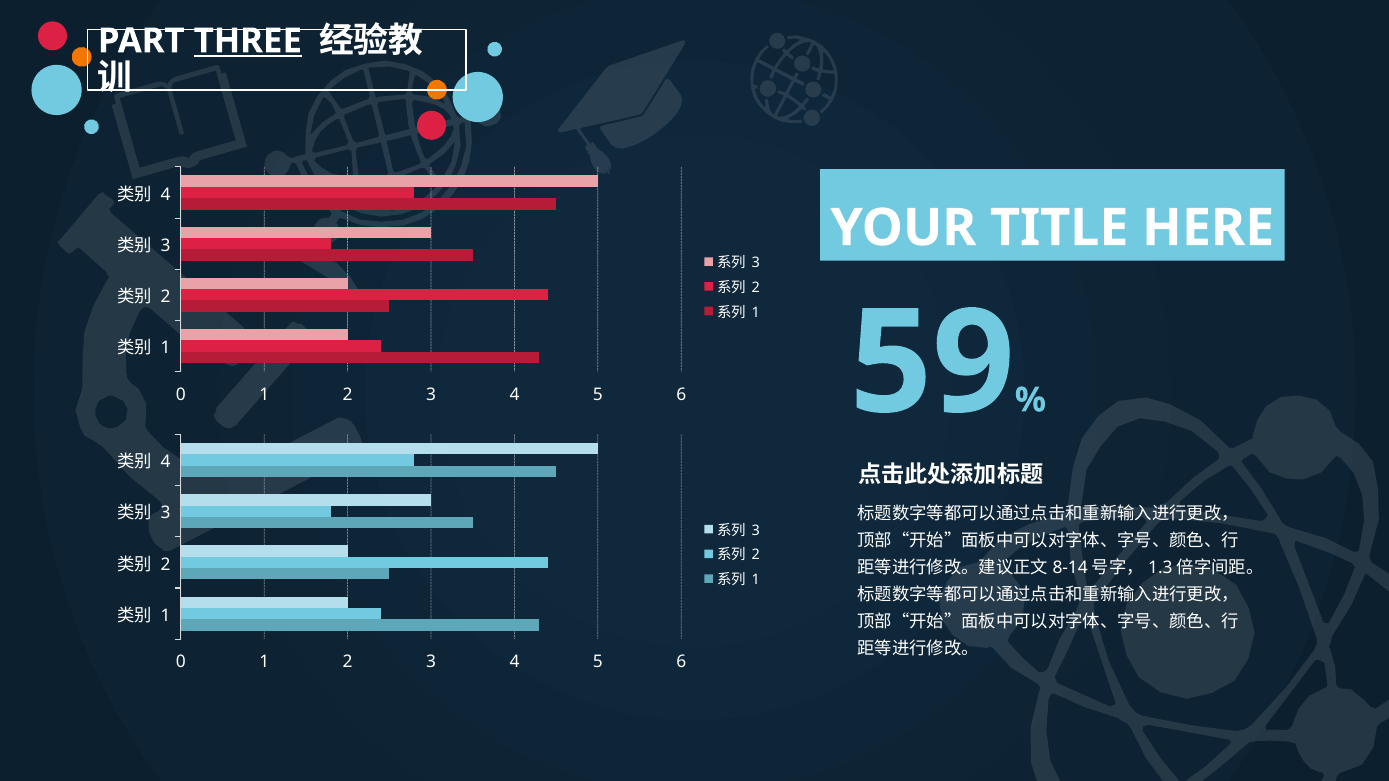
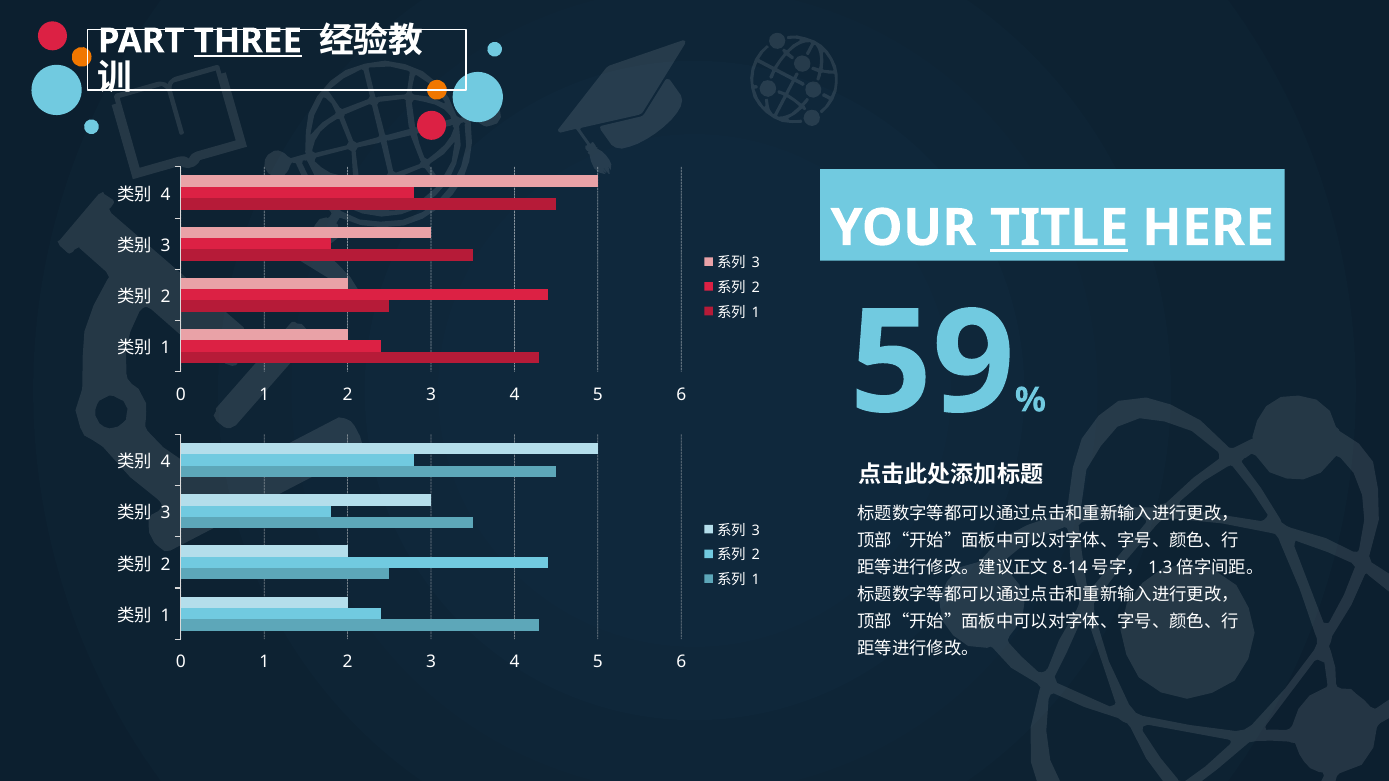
TITLE underline: none -> present
